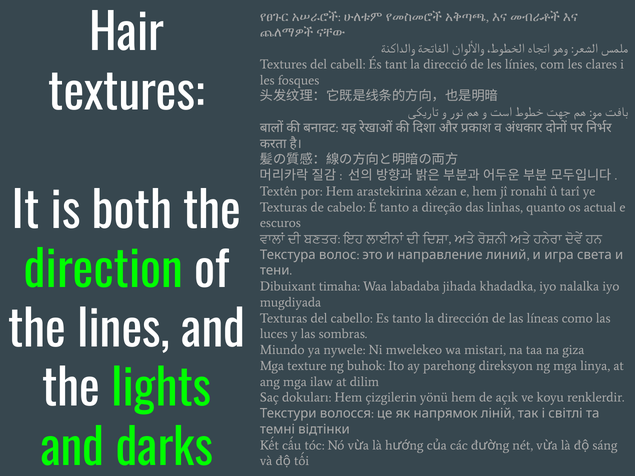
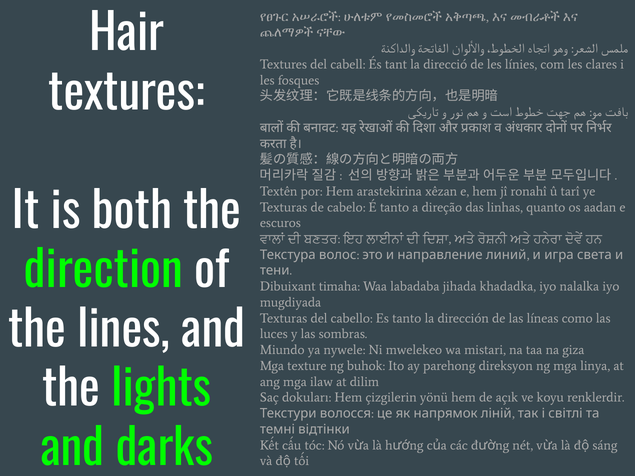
actual: actual -> aadan
